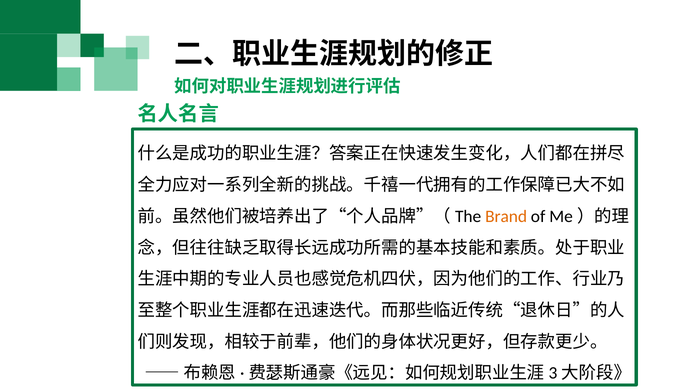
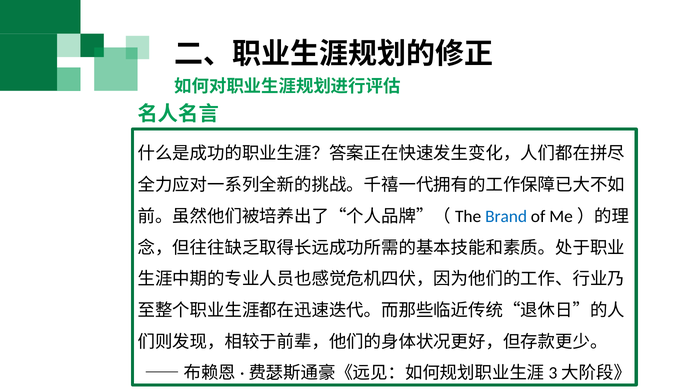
Brand colour: orange -> blue
